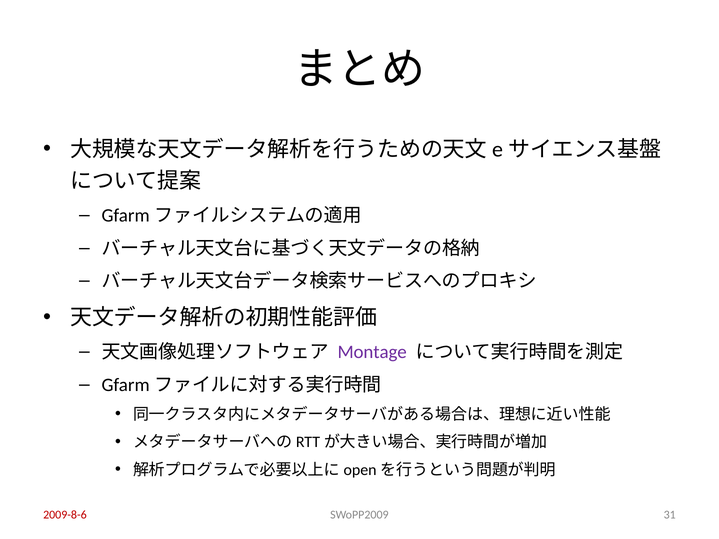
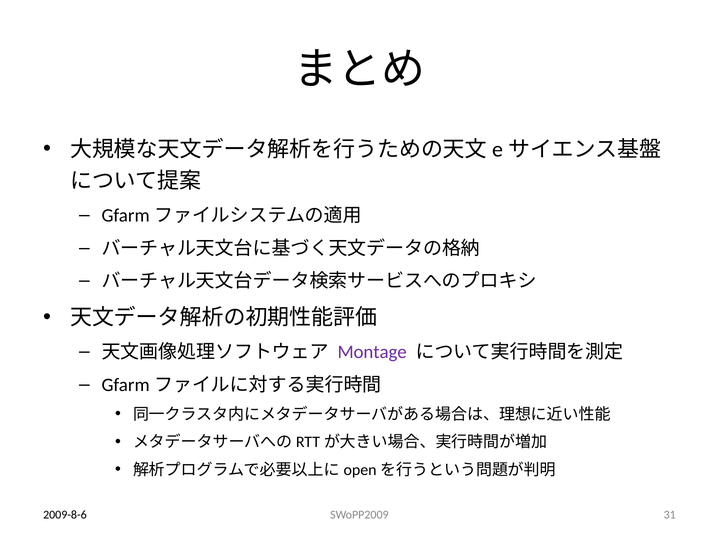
2009-8-6 colour: red -> black
